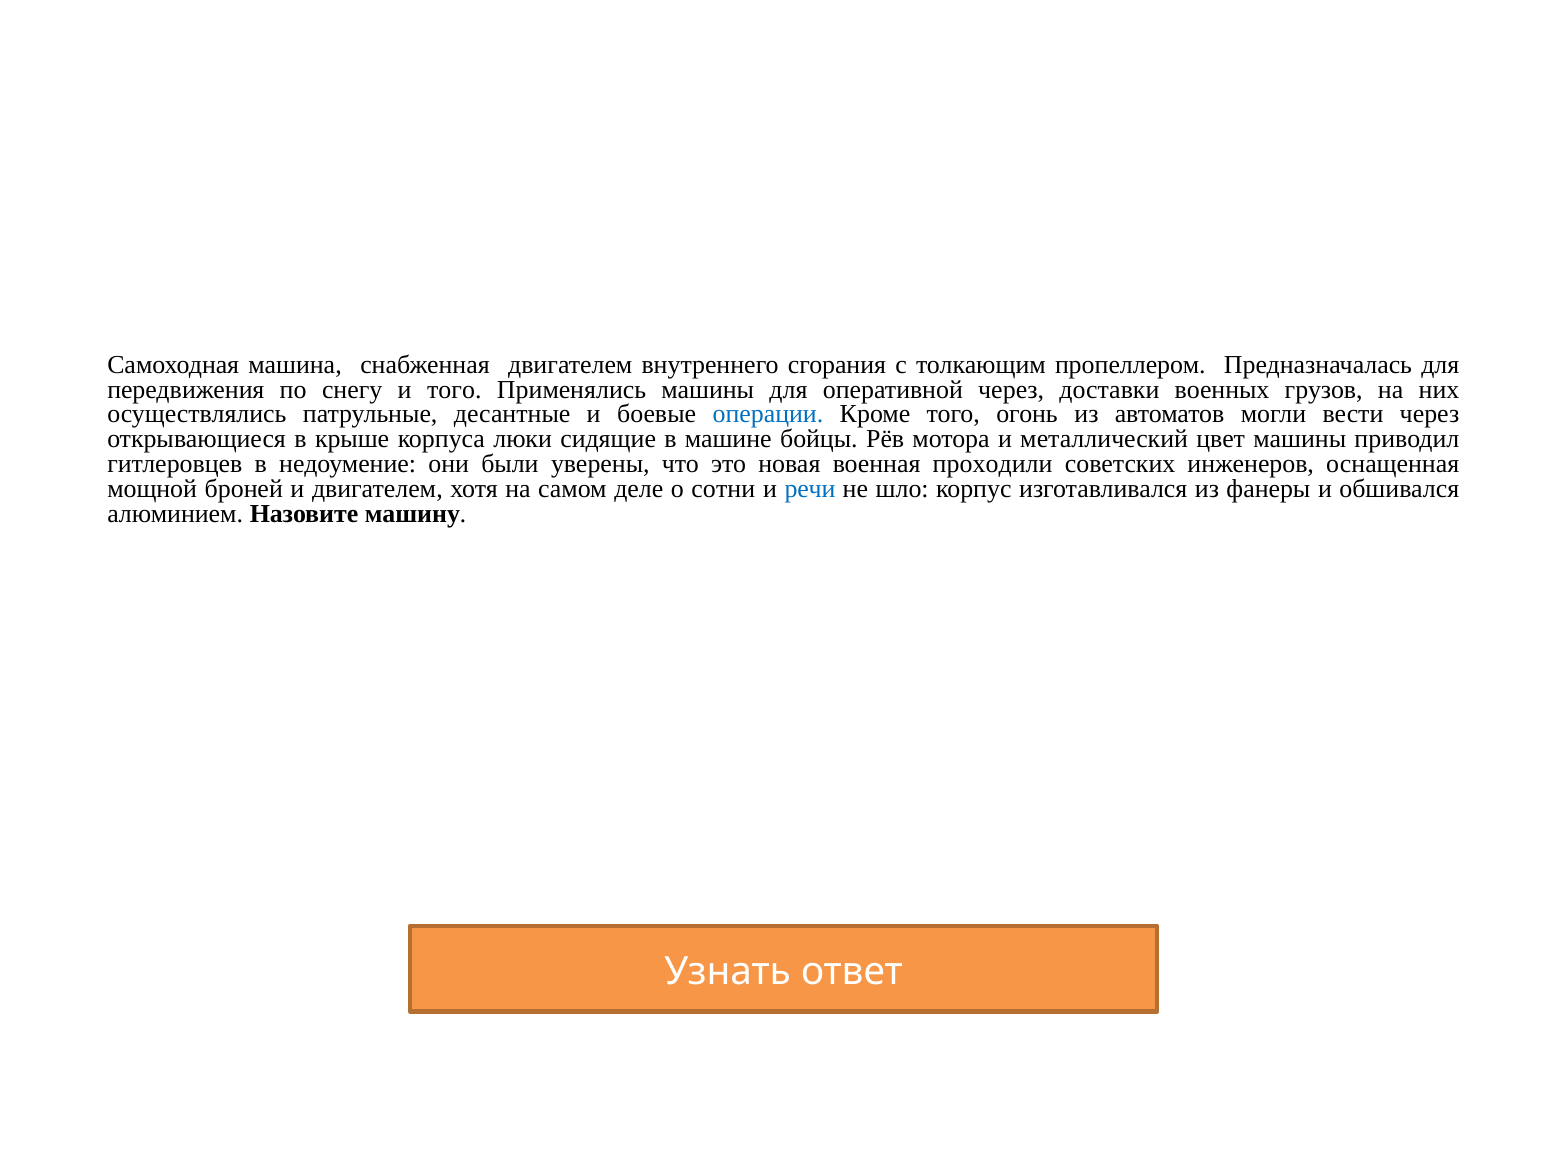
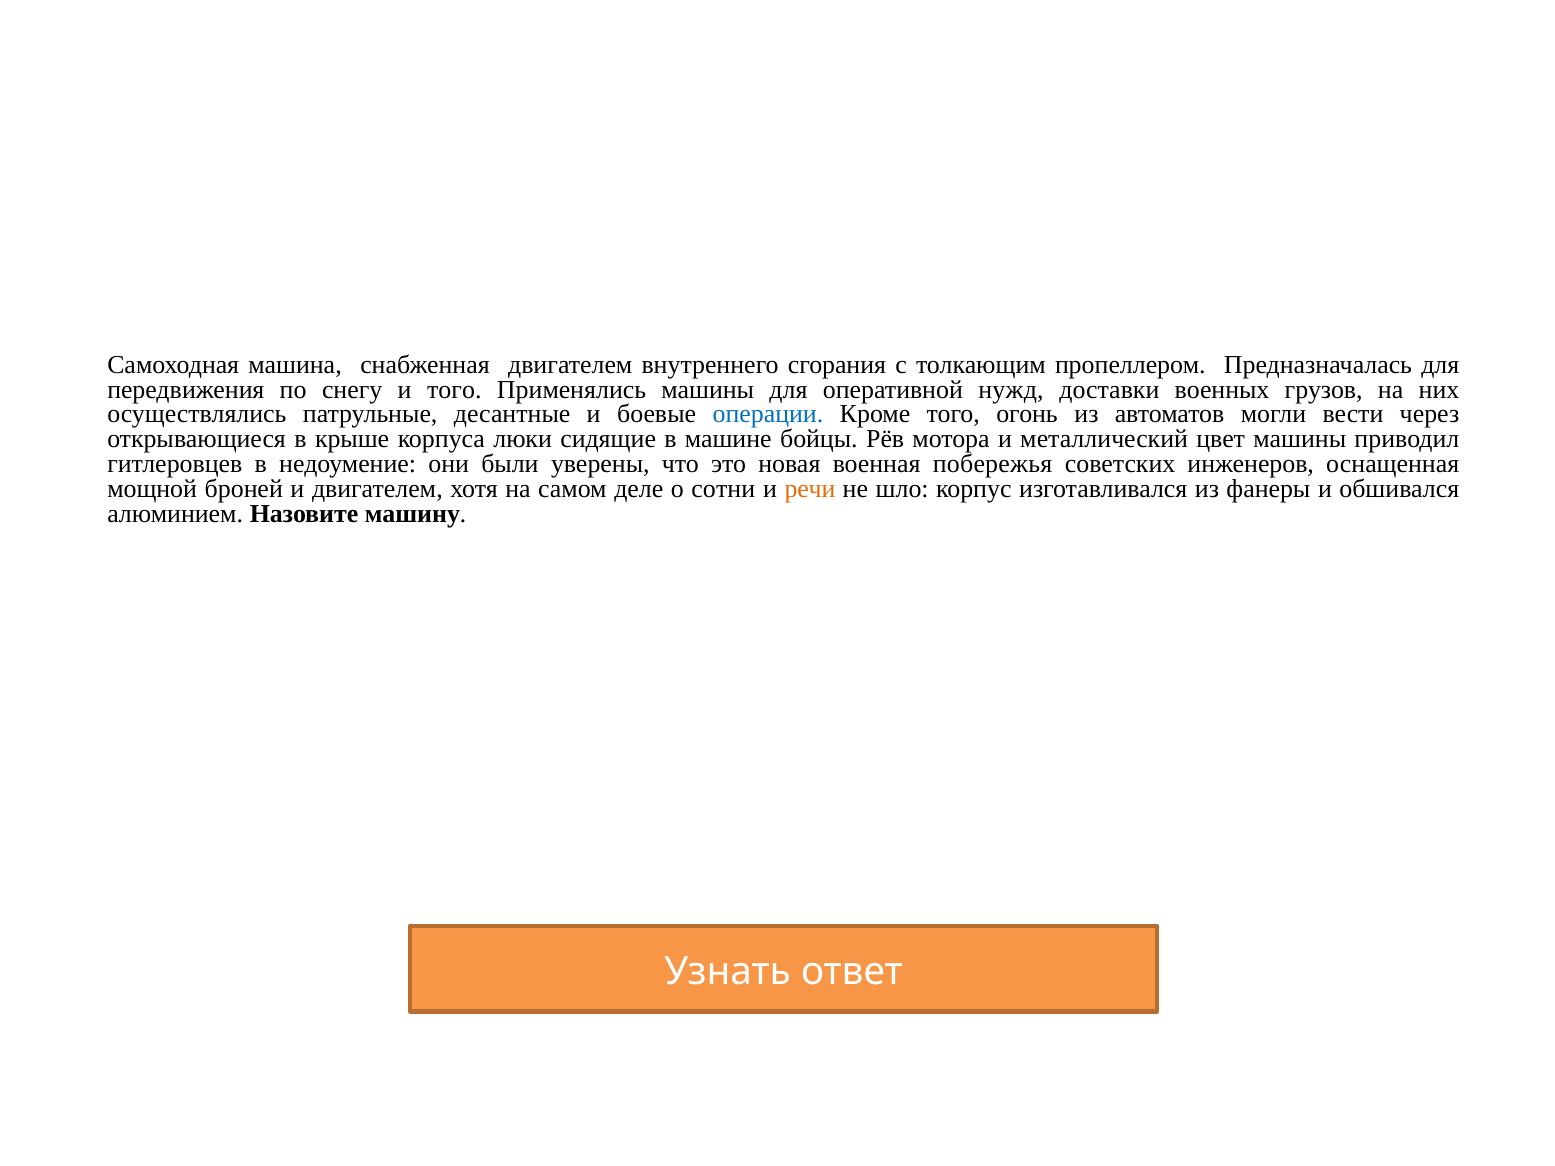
оперативной через: через -> нужд
проходили: проходили -> побережья
речи colour: blue -> orange
